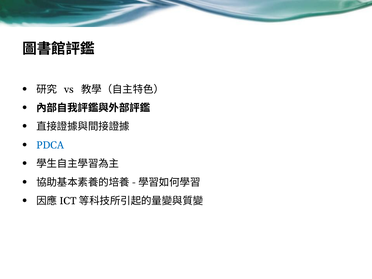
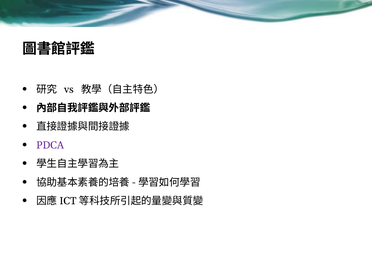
PDCA colour: blue -> purple
